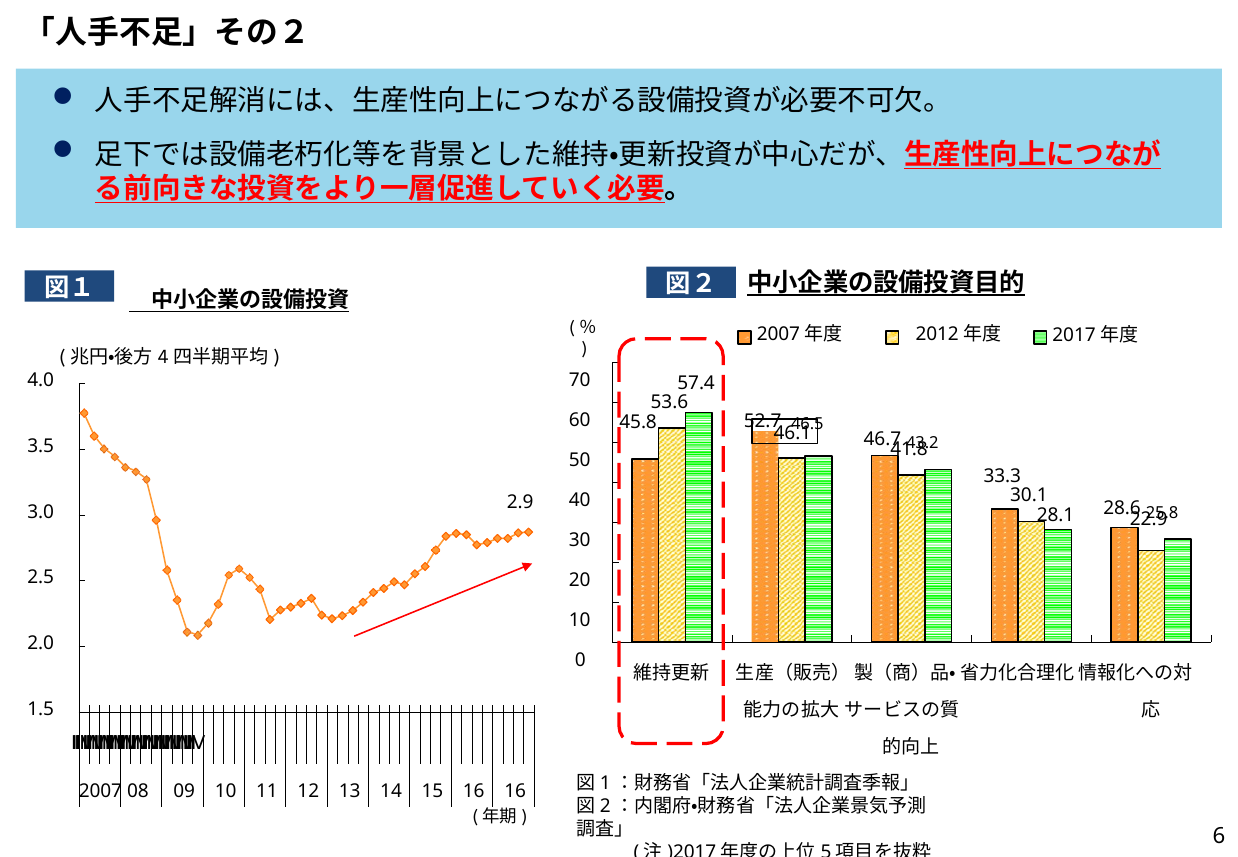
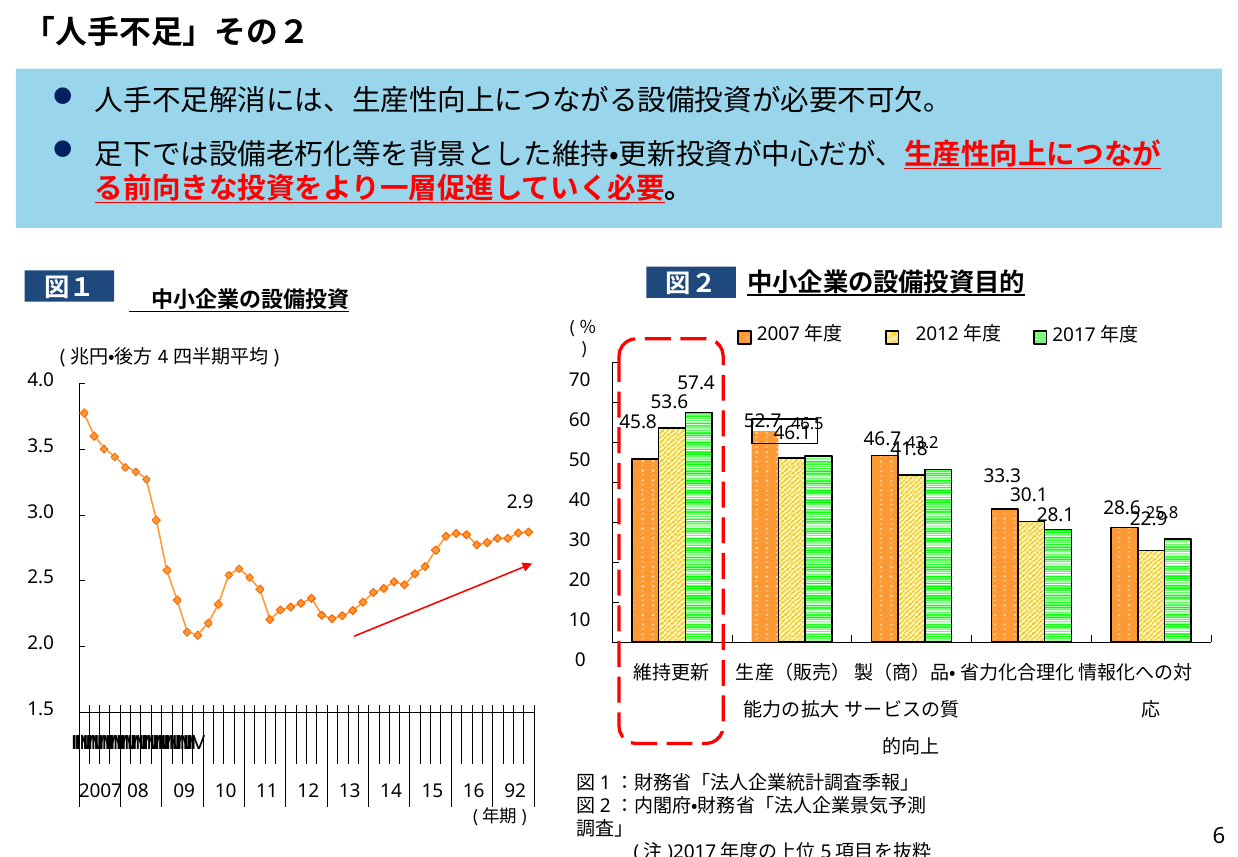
16 16: 16 -> 92
